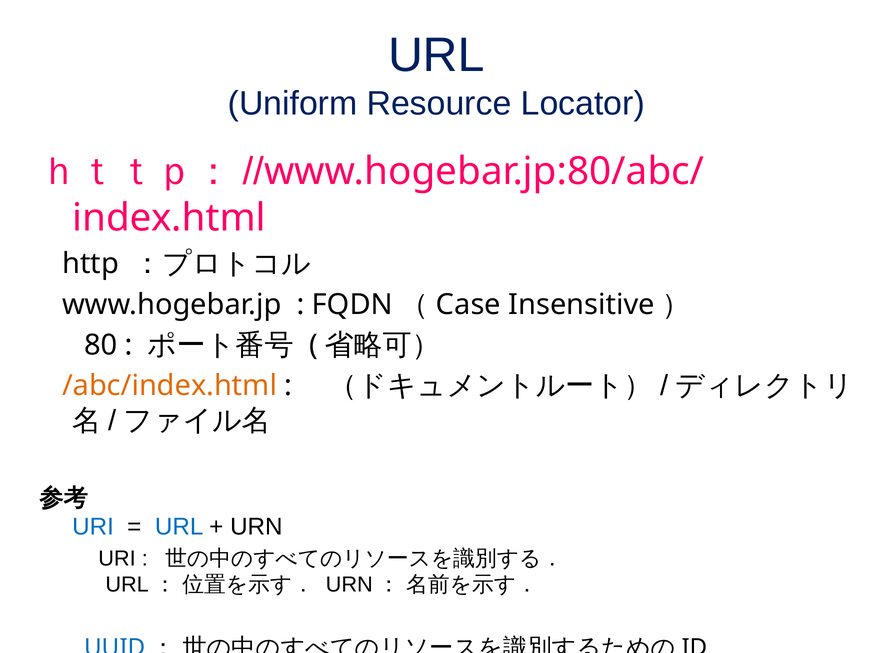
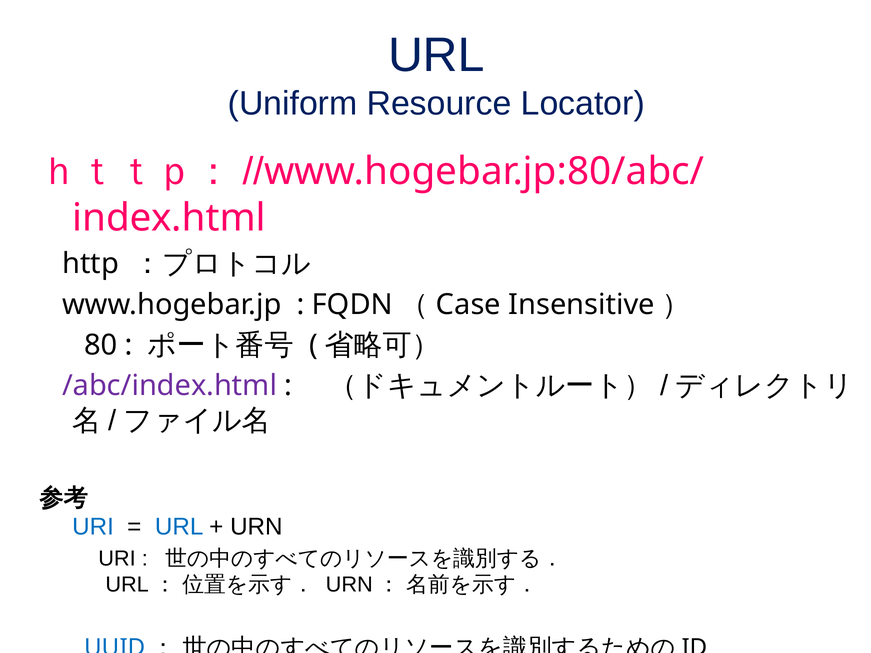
/abc/index.html colour: orange -> purple
